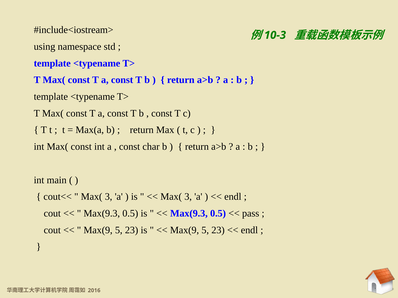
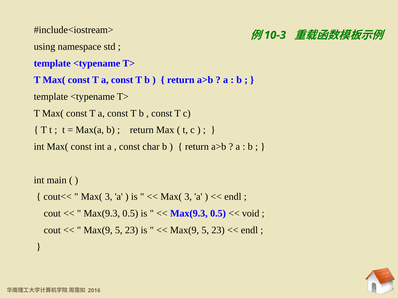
pass: pass -> void
